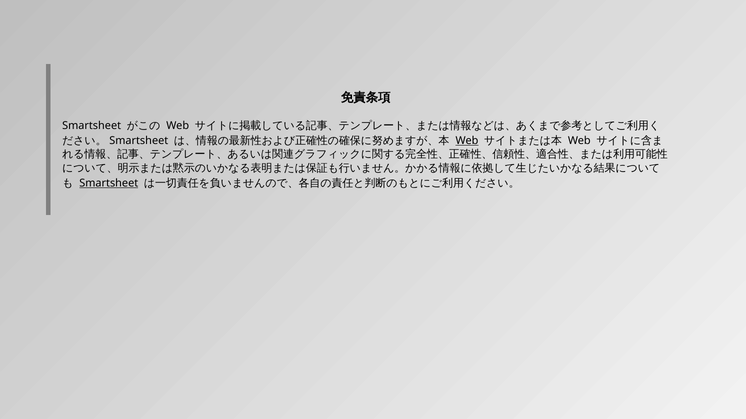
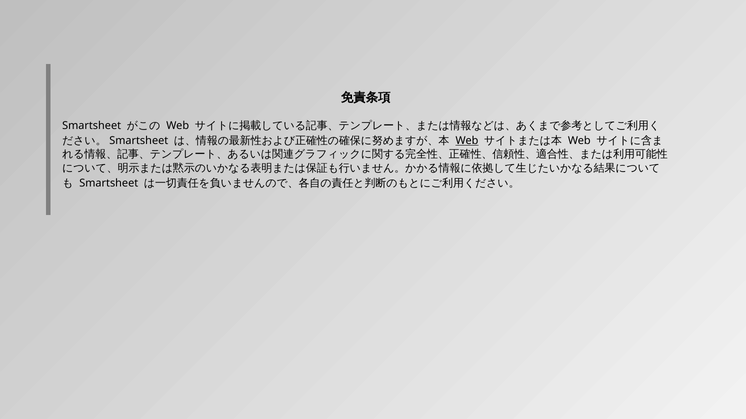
Smartsheet at (109, 183) underline: present -> none
